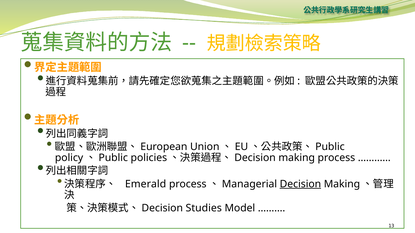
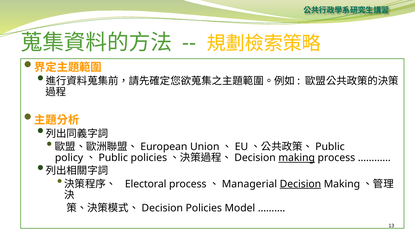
making at (297, 158) underline: none -> present
Emerald: Emerald -> Electoral
Decision Studies: Studies -> Policies
